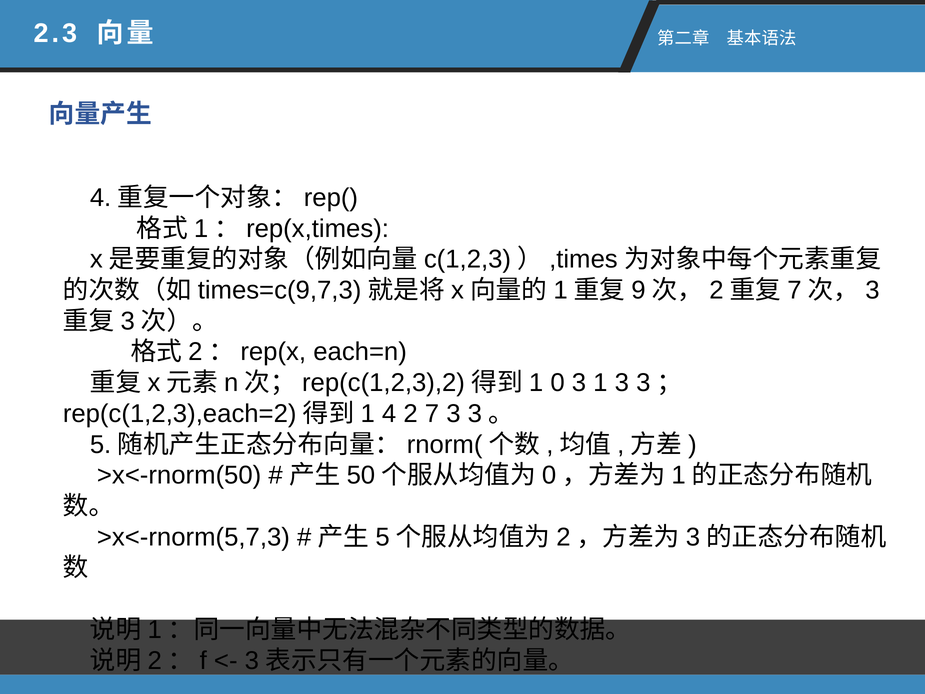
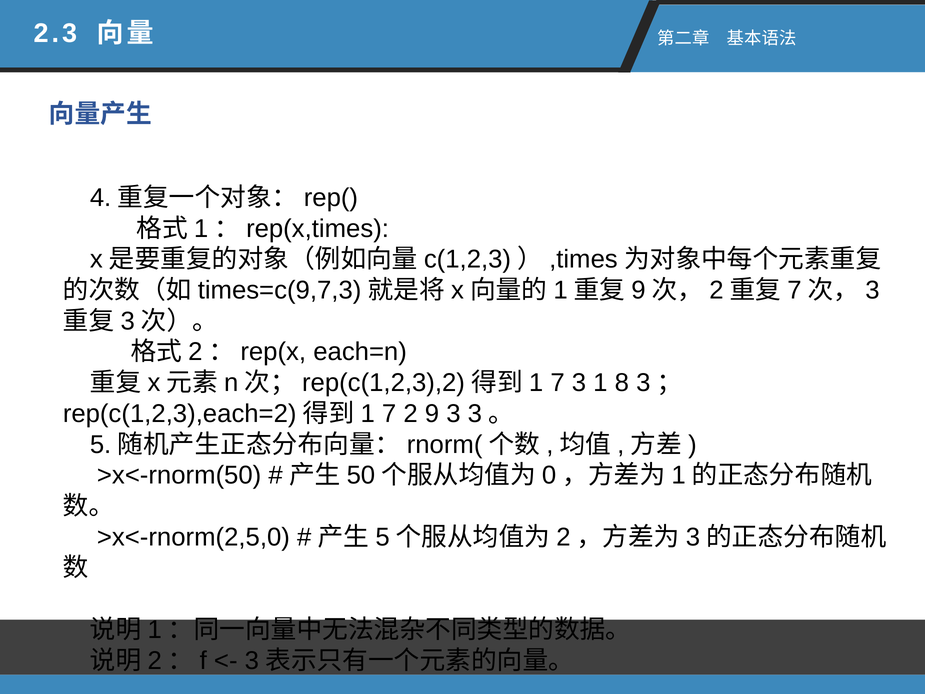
0 at (558, 383): 0 -> 7
1 3: 3 -> 8
4 at (389, 414): 4 -> 7
7: 7 -> 9
>x<-rnorm(5,7,3: >x<-rnorm(5,7,3 -> >x<-rnorm(2,5,0
